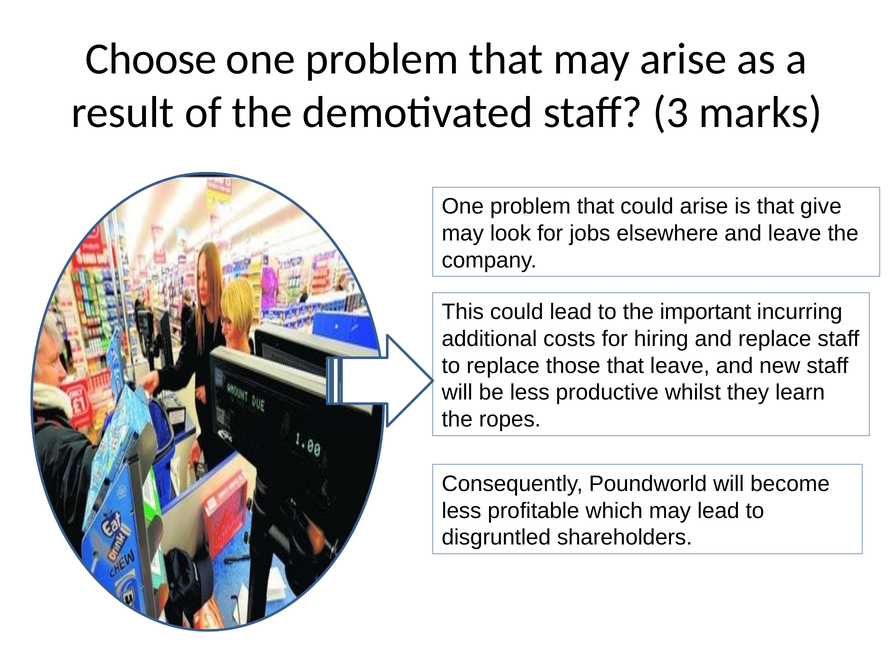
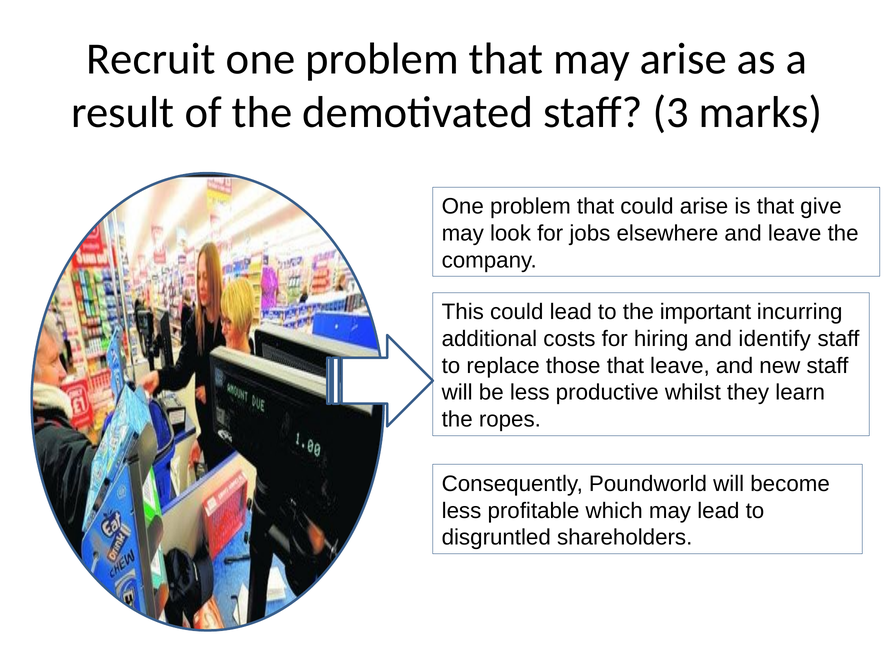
Choose: Choose -> Recruit
and replace: replace -> identify
